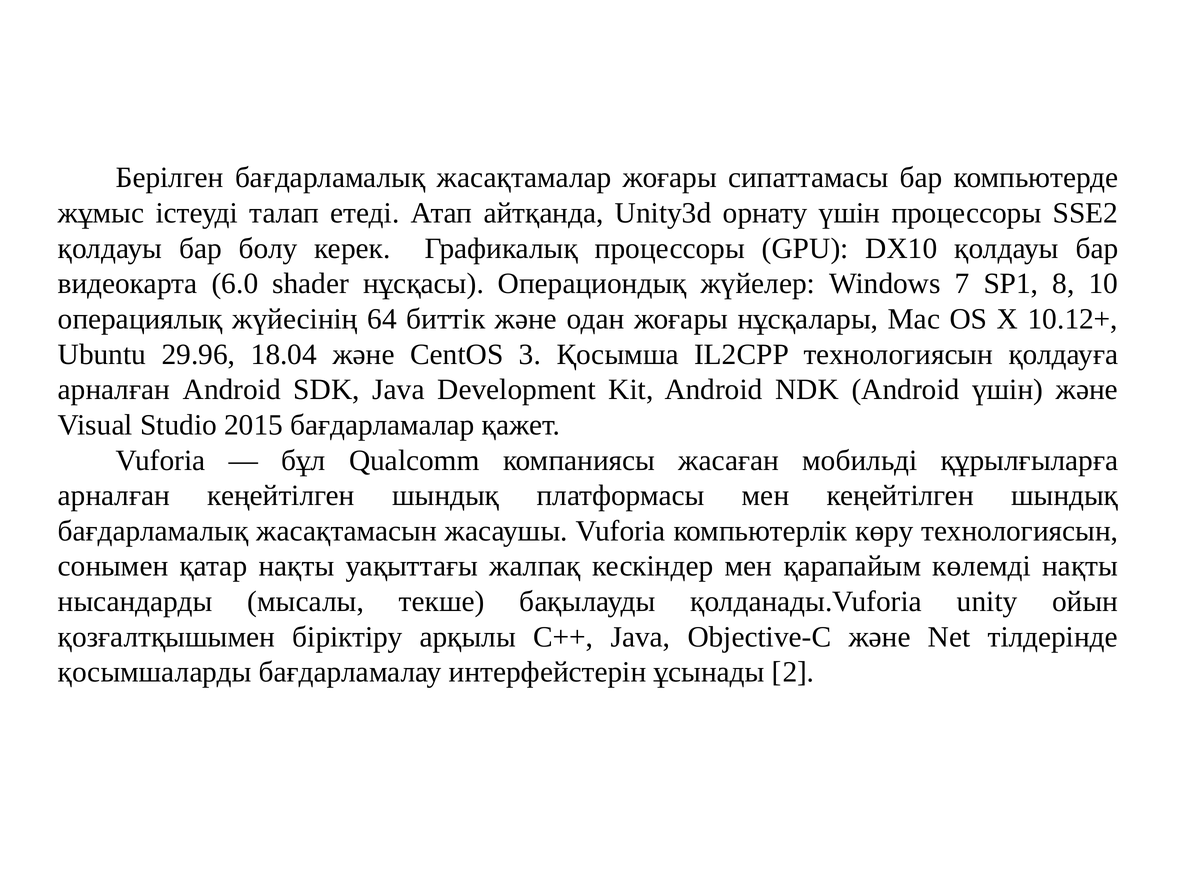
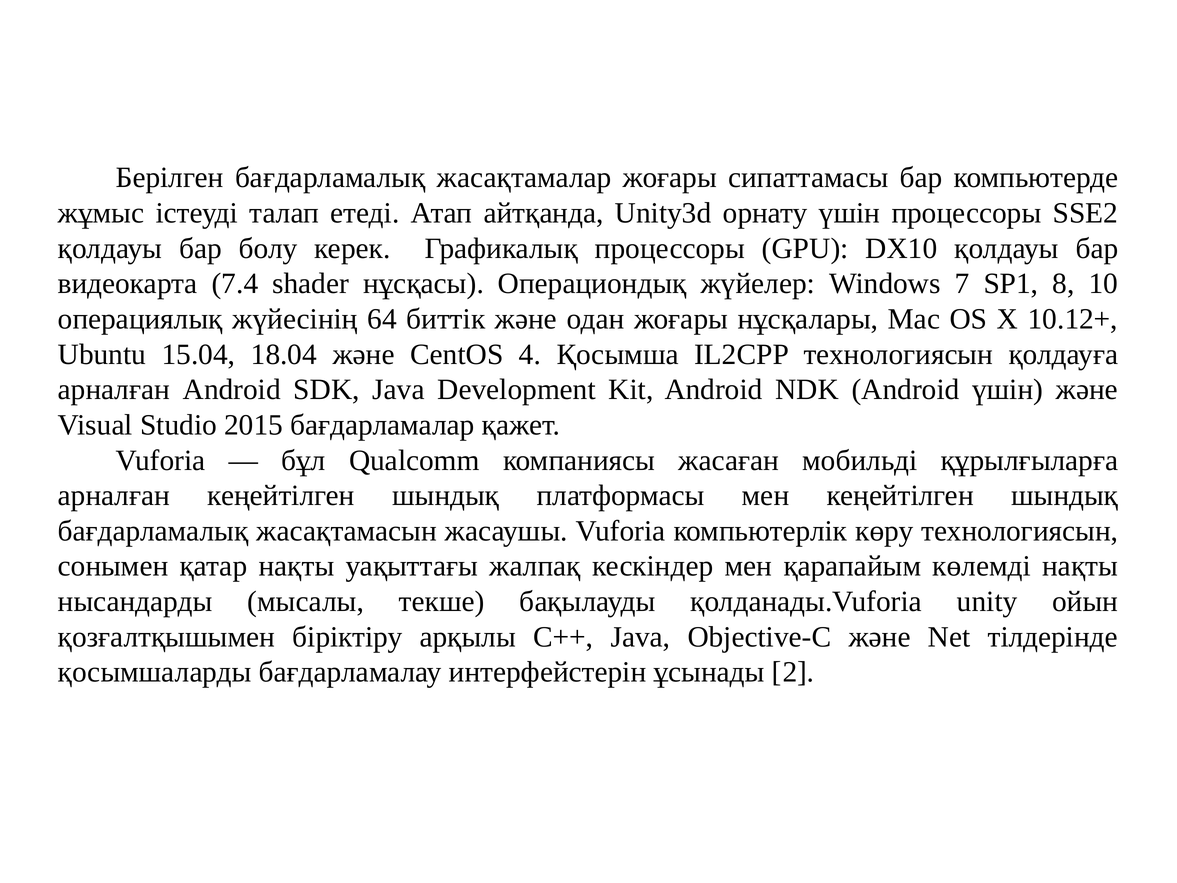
6.0: 6.0 -> 7.4
29.96: 29.96 -> 15.04
3: 3 -> 4
